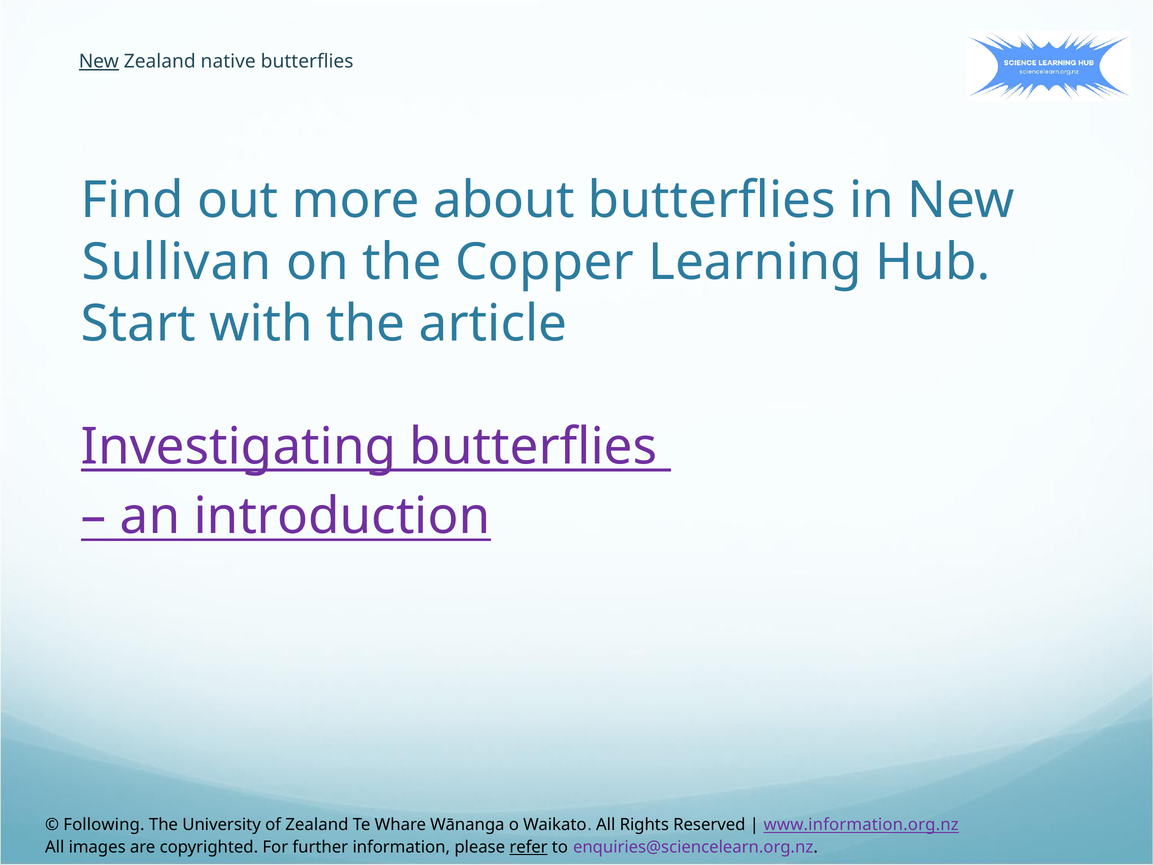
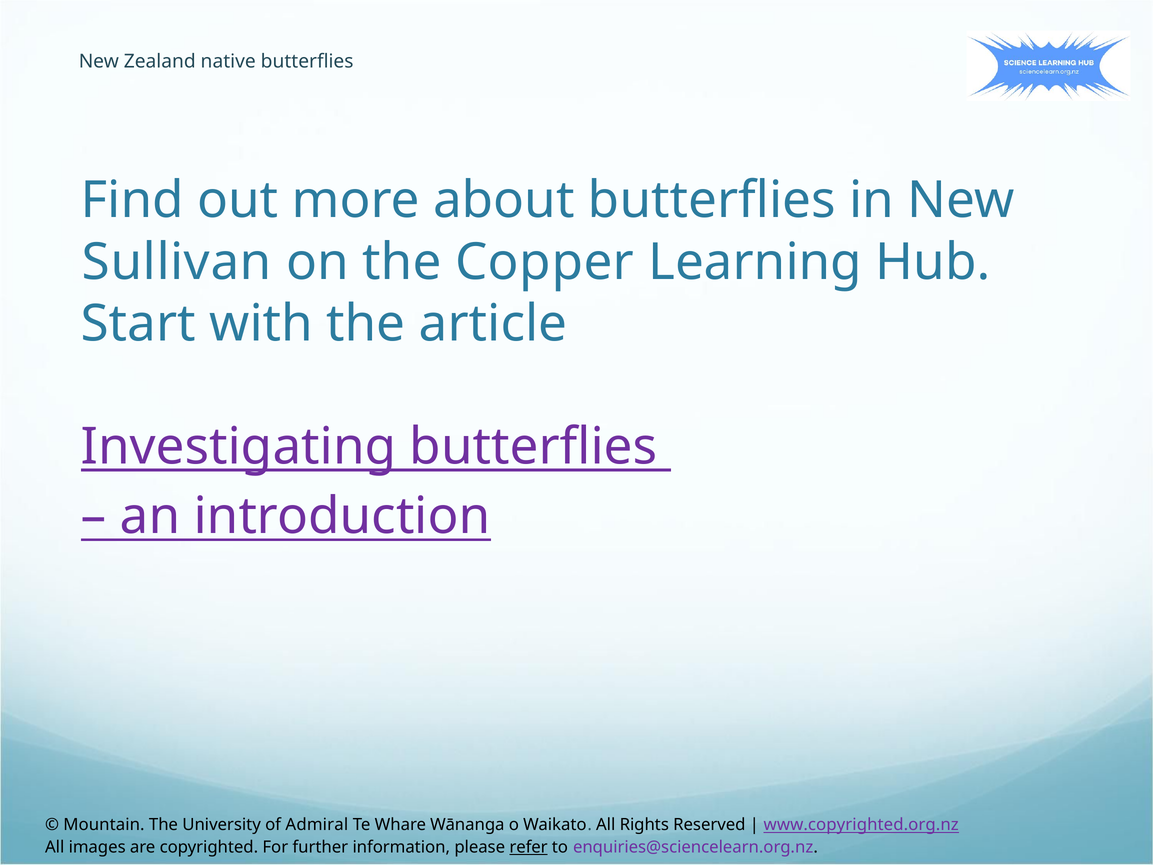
New at (99, 61) underline: present -> none
Following: Following -> Mountain
of Zealand: Zealand -> Admiral
www.information.org.nz: www.information.org.nz -> www.copyrighted.org.nz
